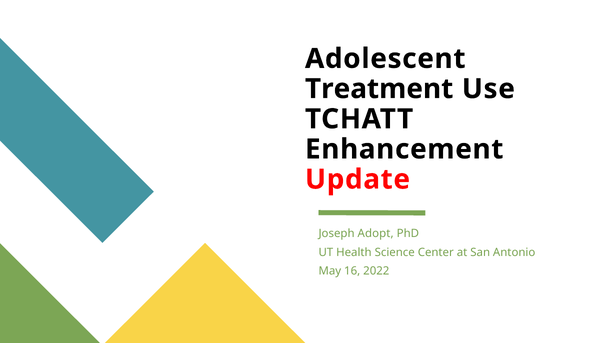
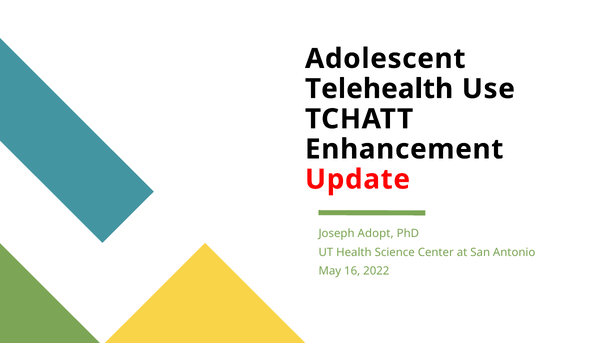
Treatment: Treatment -> Telehealth
